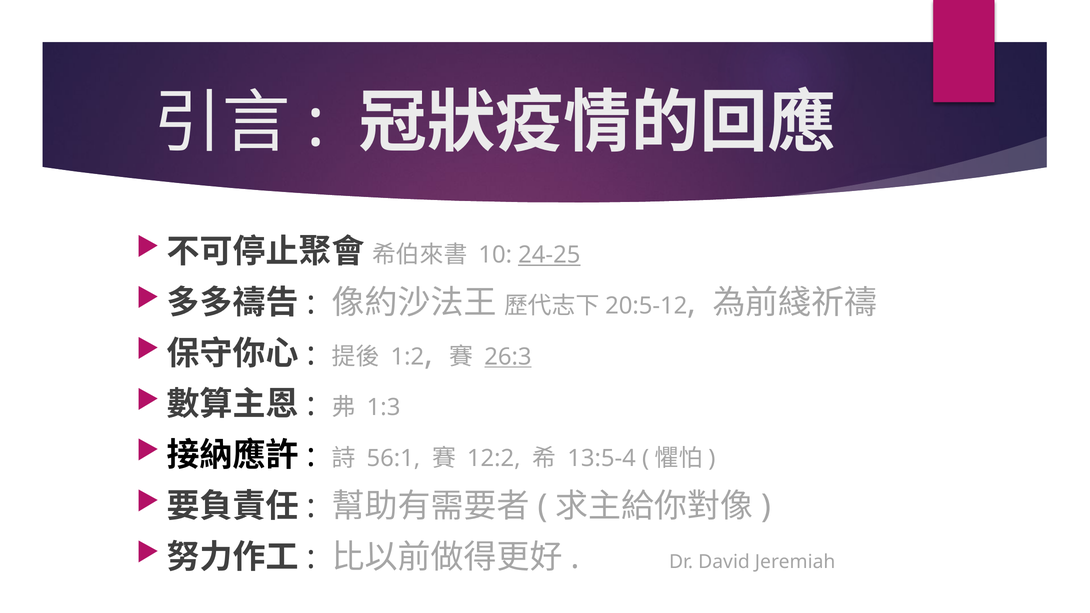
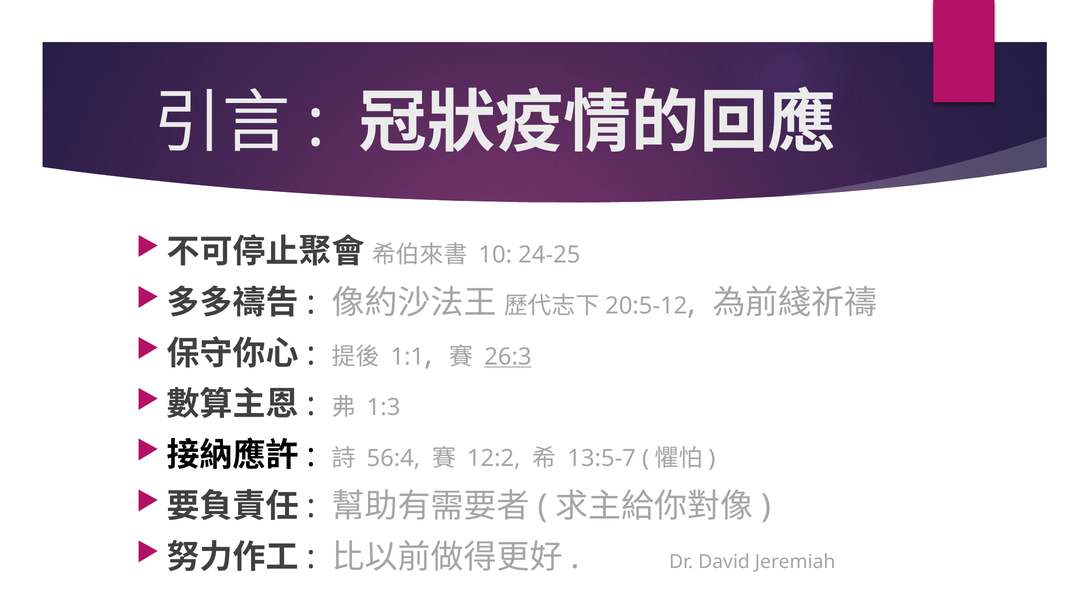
24-25 underline: present -> none
1:2: 1:2 -> 1:1
56:1: 56:1 -> 56:4
13:5-4: 13:5-4 -> 13:5-7
